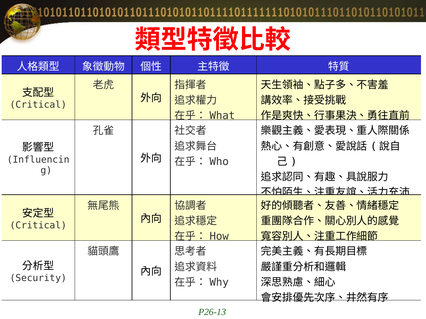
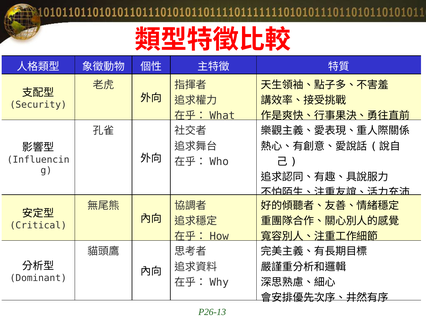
Critical at (38, 105): Critical -> Security
Security: Security -> Dominant
